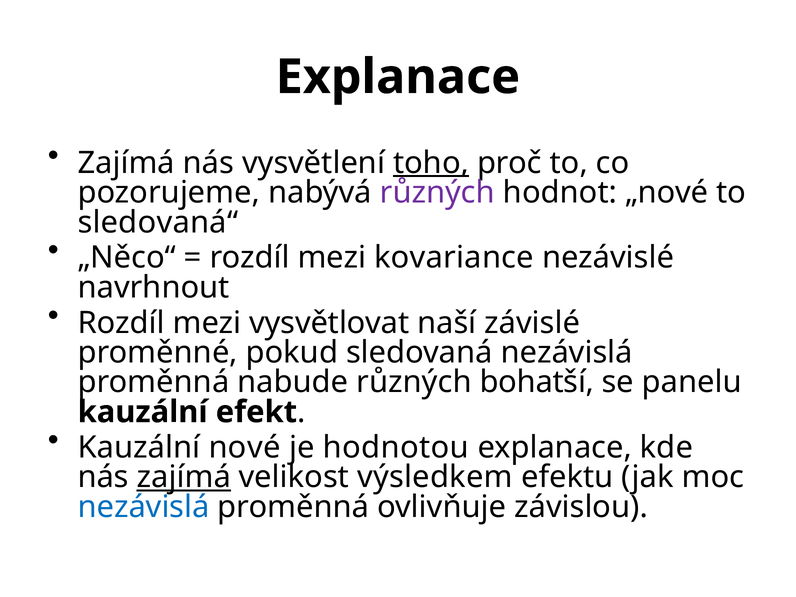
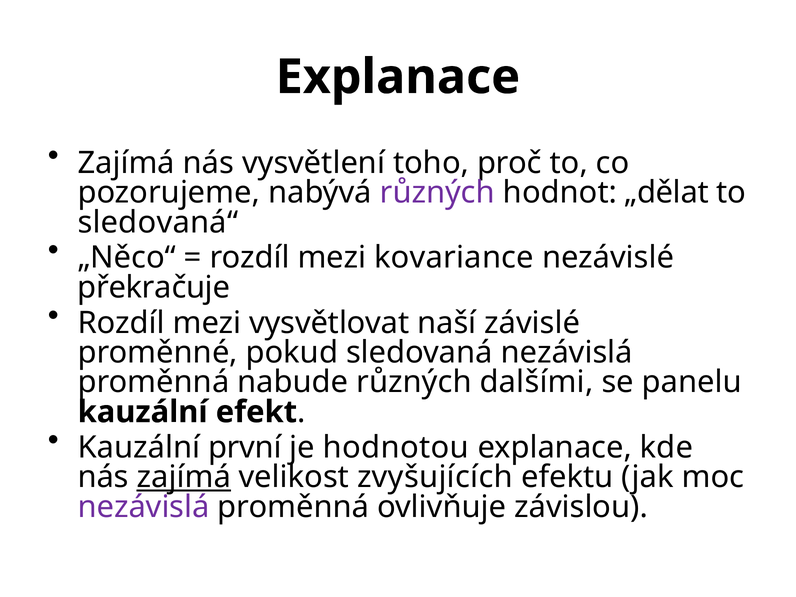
toho underline: present -> none
„nové: „nové -> „dělat
navrhnout: navrhnout -> překračuje
bohatší: bohatší -> dalšími
nové: nové -> první
výsledkem: výsledkem -> zvyšujících
nezávislá at (144, 507) colour: blue -> purple
